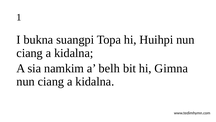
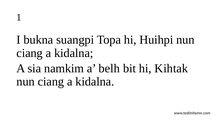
Gimna: Gimna -> Kihtak
